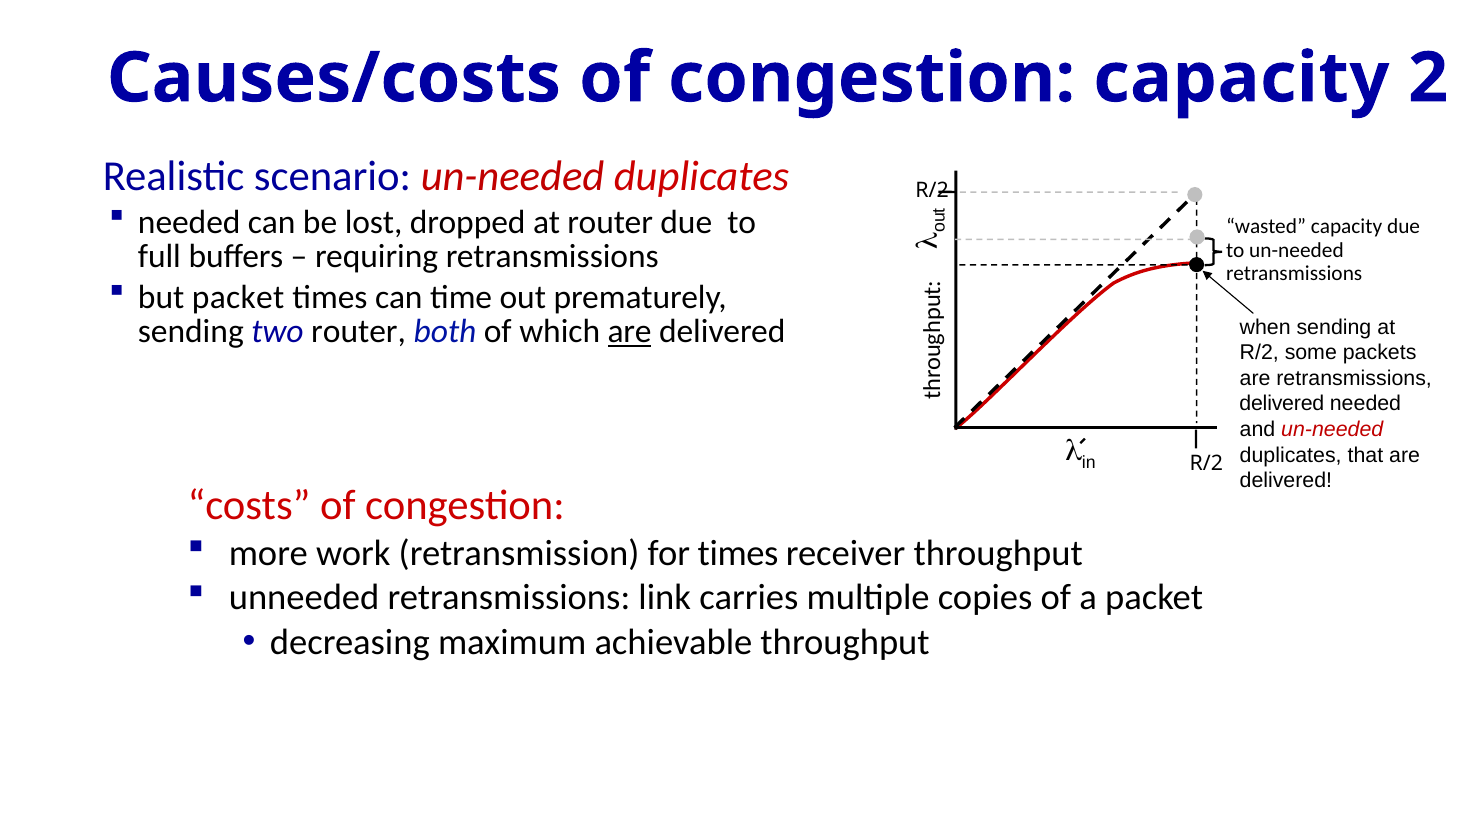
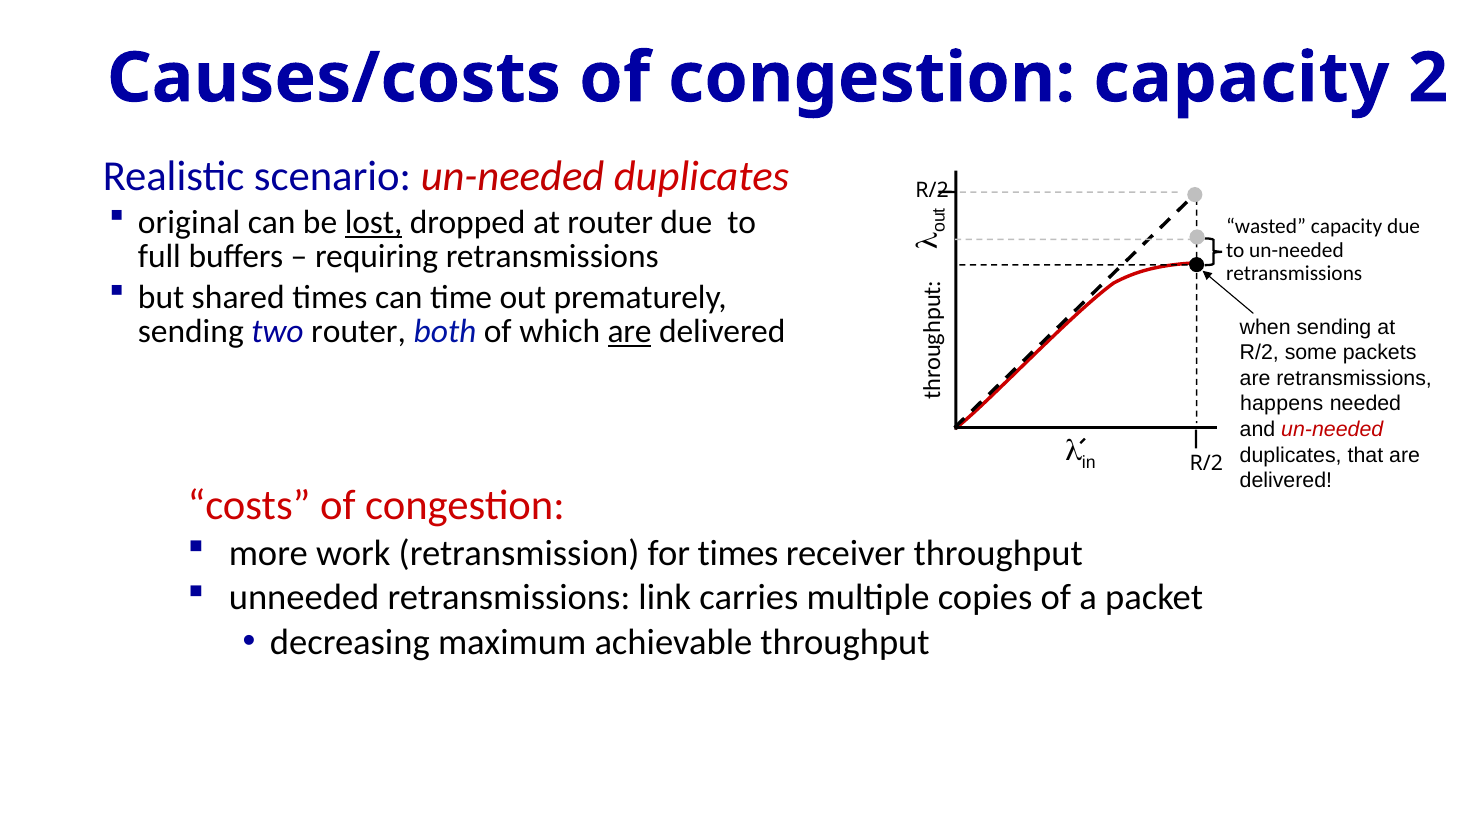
needed at (189, 222): needed -> original
lost underline: none -> present
but packet: packet -> shared
delivered at (1282, 404): delivered -> happens
